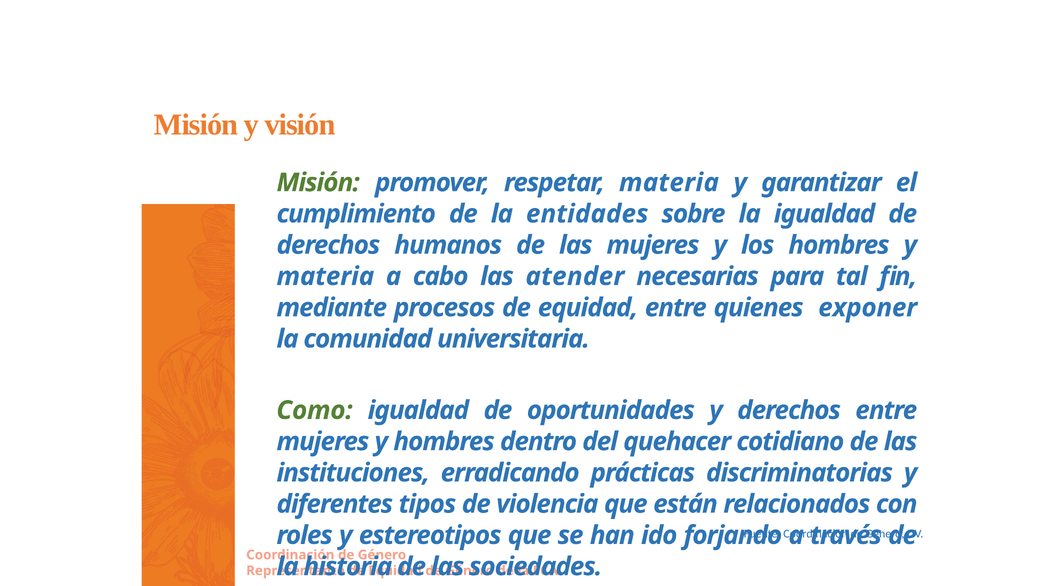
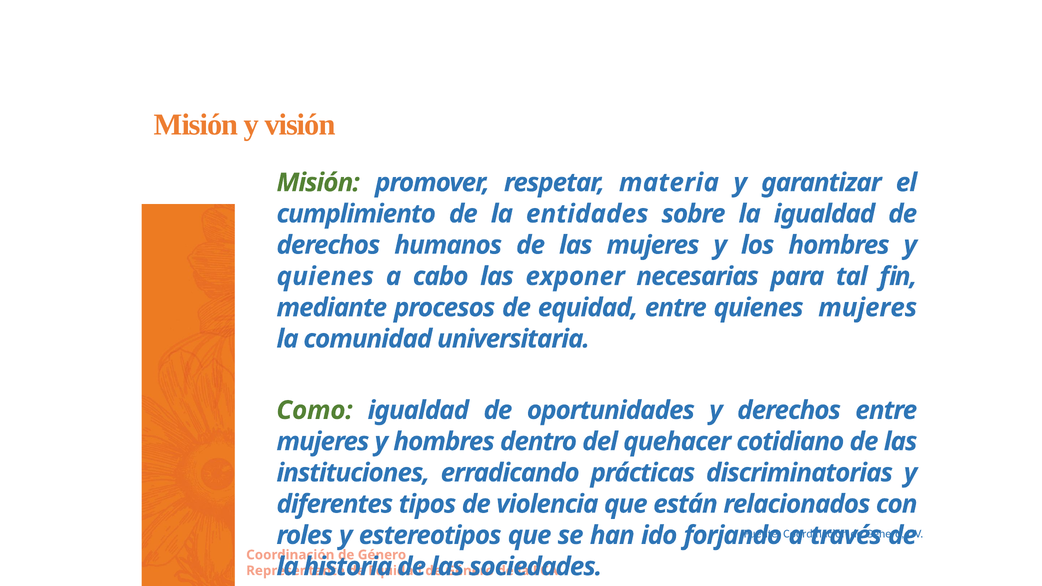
materia at (325, 276): materia -> quienes
atender: atender -> exponer
quienes exponer: exponer -> mujeres
